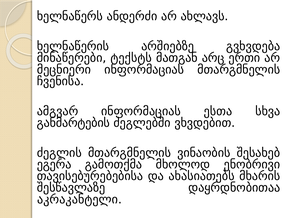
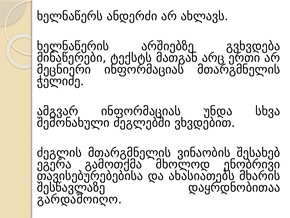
ჩვენისა: ჩვენისა -> ჭელიძე
ესთა: ესთა -> უნდა
განმარტების: განმარტების -> შემონახული
აკრაკანტელი: აკრაკანტელი -> გარდამოიღო
